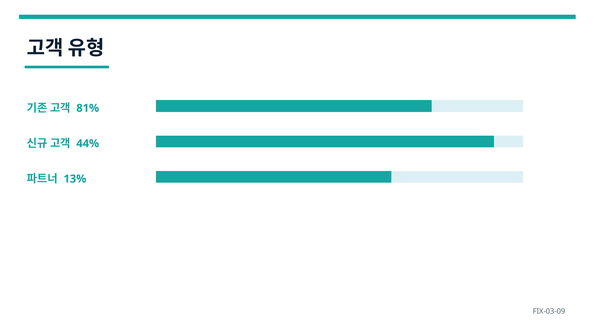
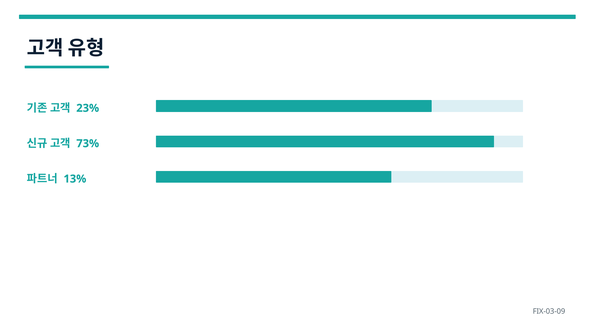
81%: 81% -> 23%
44%: 44% -> 73%
